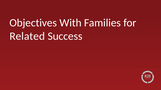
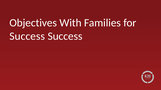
Related at (27, 36): Related -> Success
